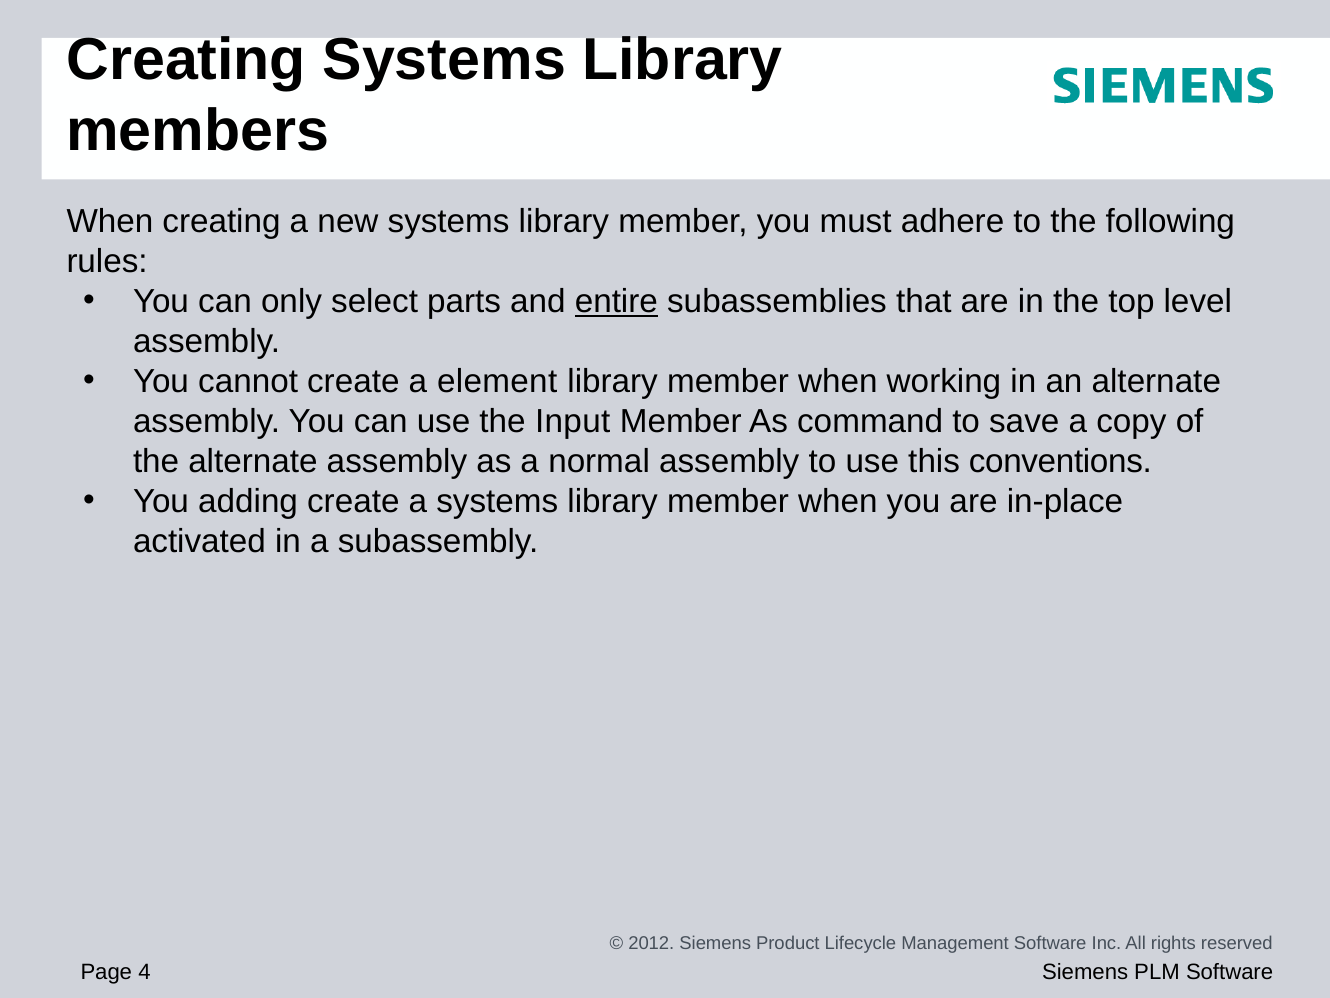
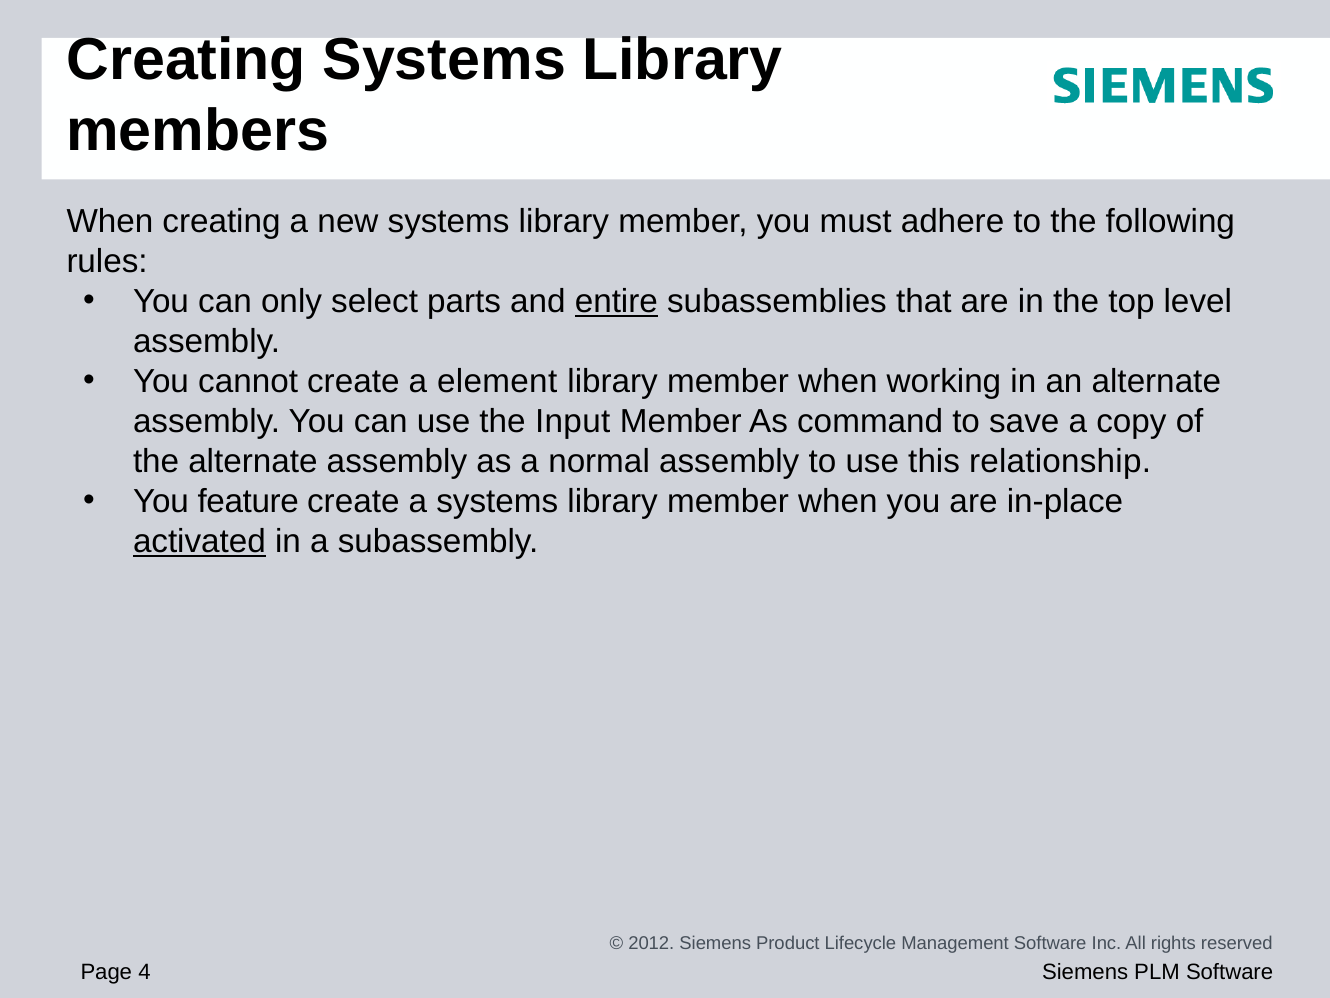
conventions: conventions -> relationship
adding: adding -> feature
activated underline: none -> present
